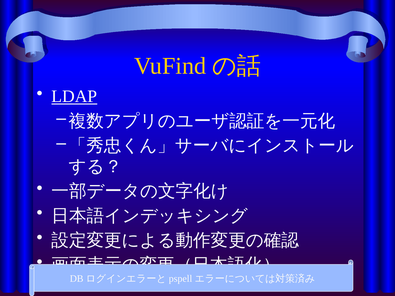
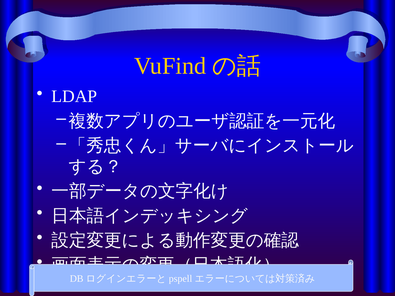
LDAP underline: present -> none
